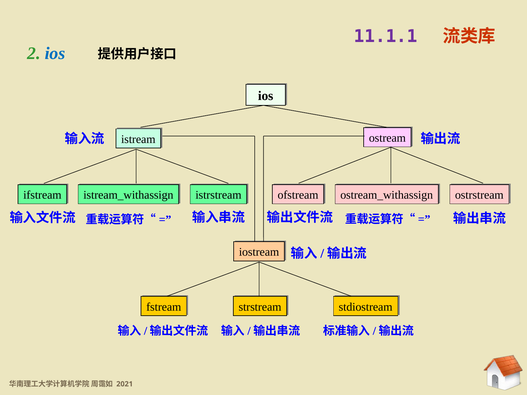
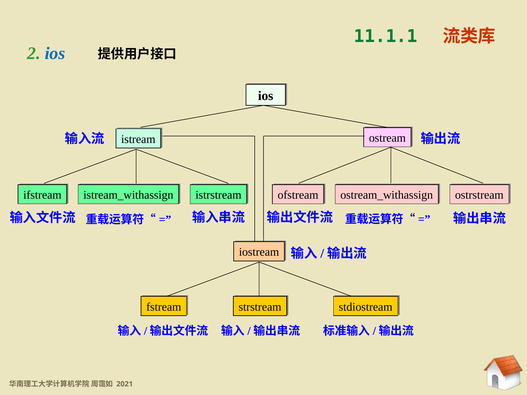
11.1.1 colour: purple -> green
